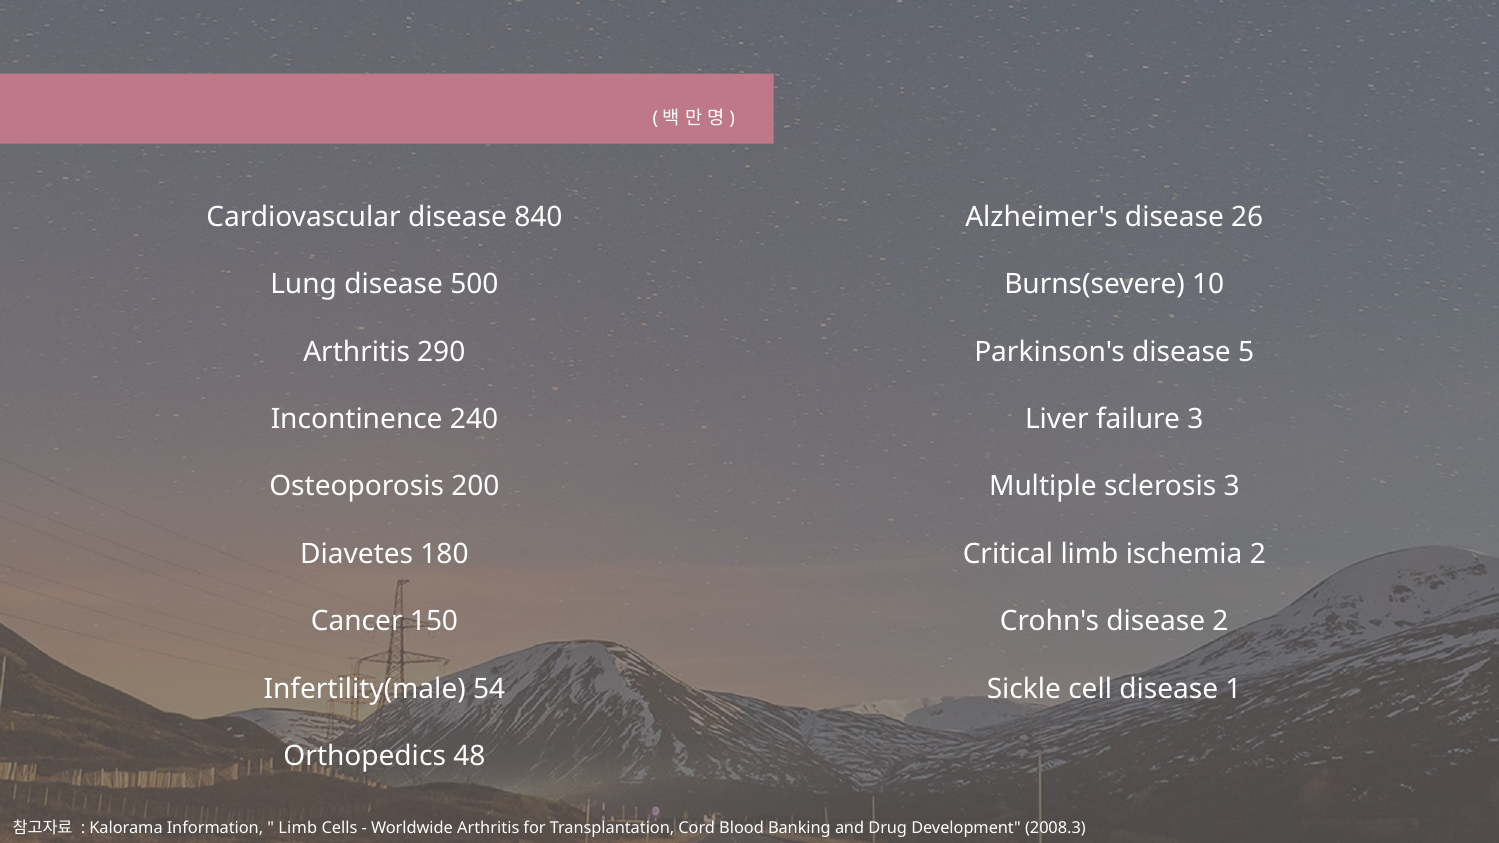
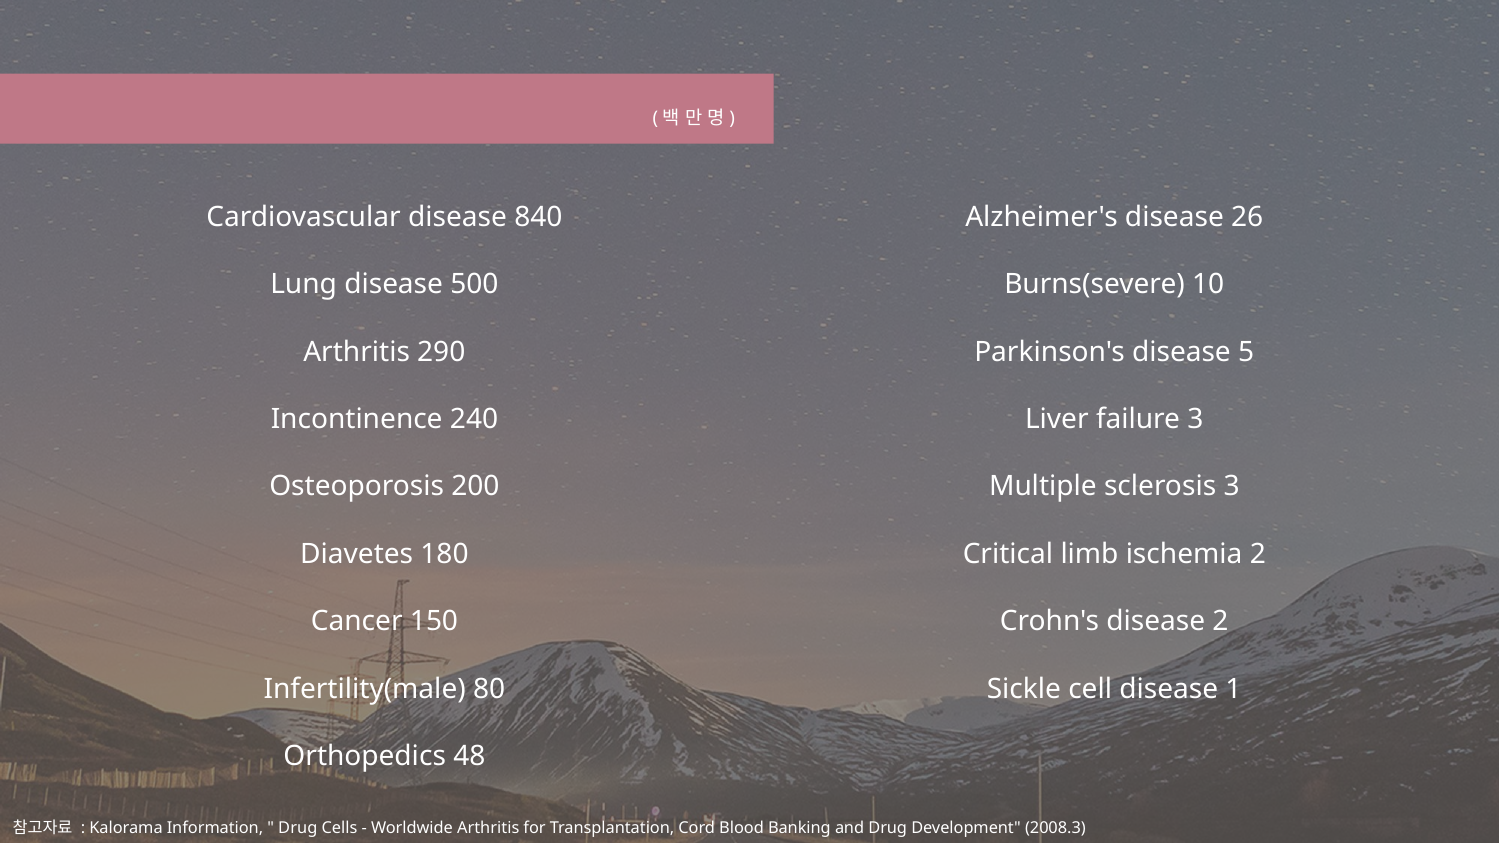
54: 54 -> 80
Limb at (298, 828): Limb -> Drug
